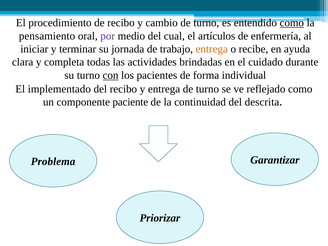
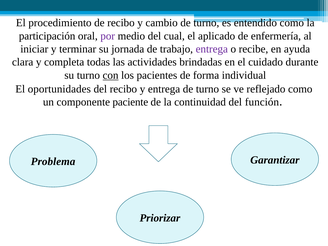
como at (292, 23) underline: present -> none
pensamiento: pensamiento -> participación
artículos: artículos -> aplicado
entrega at (212, 49) colour: orange -> purple
implementado: implementado -> oportunidades
descrita: descrita -> función
